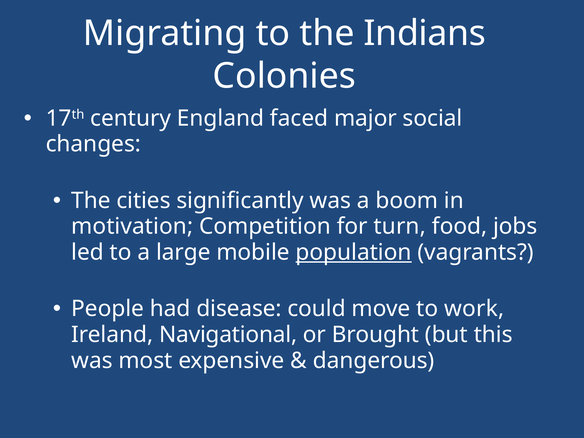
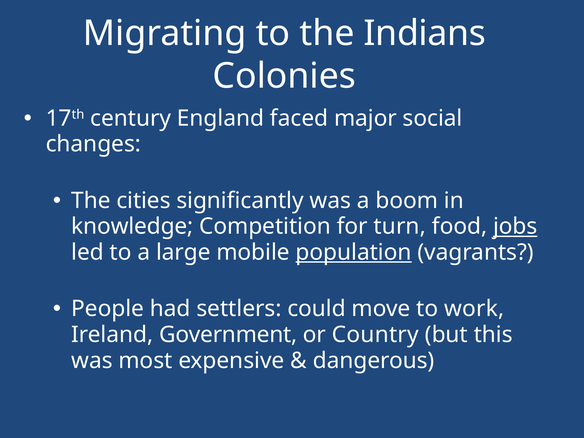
motivation: motivation -> knowledge
jobs underline: none -> present
disease: disease -> settlers
Navigational: Navigational -> Government
Brought: Brought -> Country
